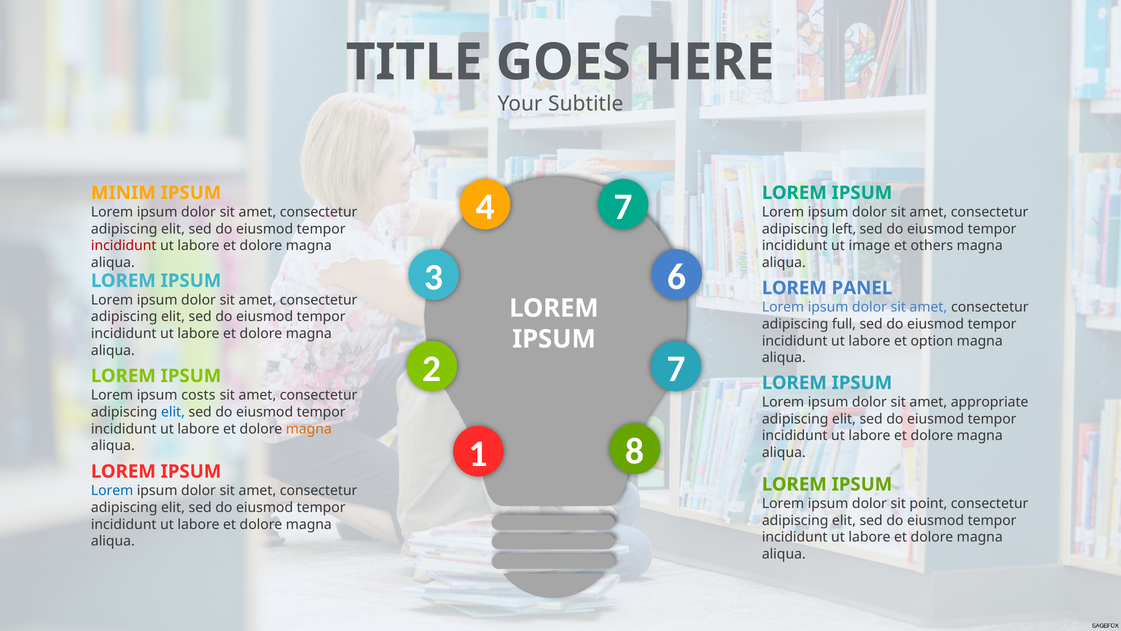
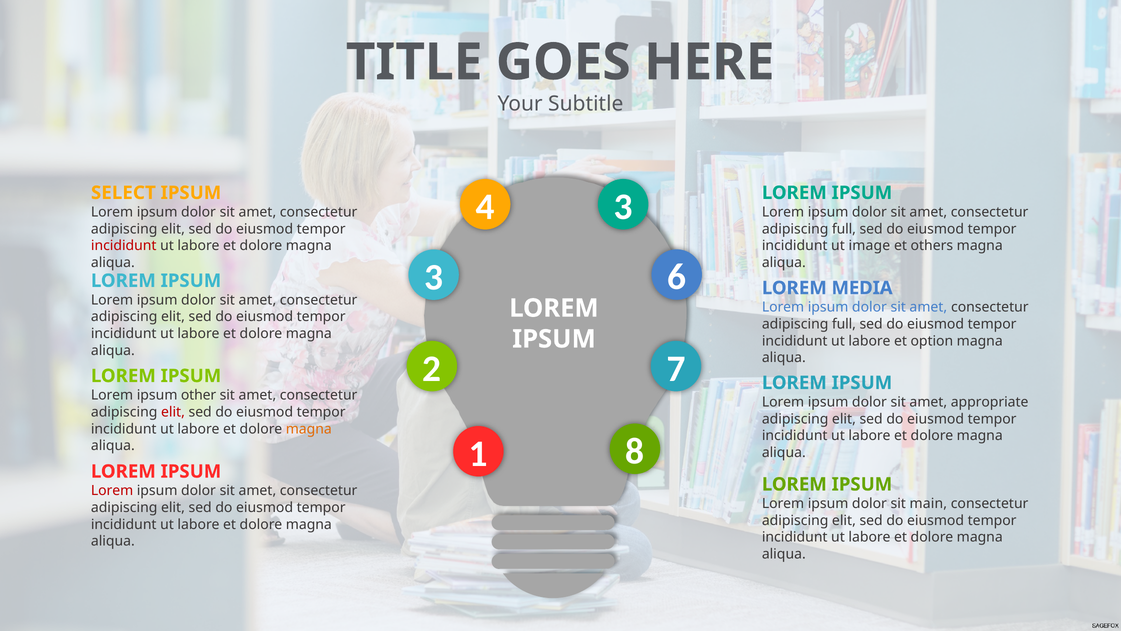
MINIM: MINIM -> SELECT
4 7: 7 -> 3
left at (844, 229): left -> full
PANEL: PANEL -> MEDIA
costs: costs -> other
elit at (173, 412) colour: blue -> red
Lorem at (112, 490) colour: blue -> red
point: point -> main
